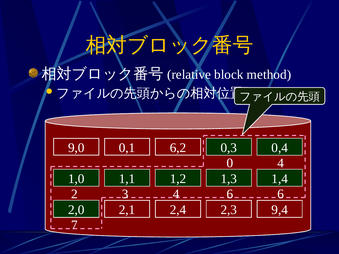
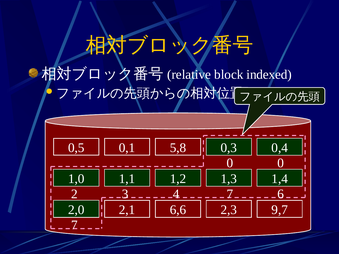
method: method -> indexed
9,0: 9,0 -> 0,5
6,2: 6,2 -> 5,8
0 4: 4 -> 0
4 6: 6 -> 7
2,4: 2,4 -> 6,6
9,4: 9,4 -> 9,7
